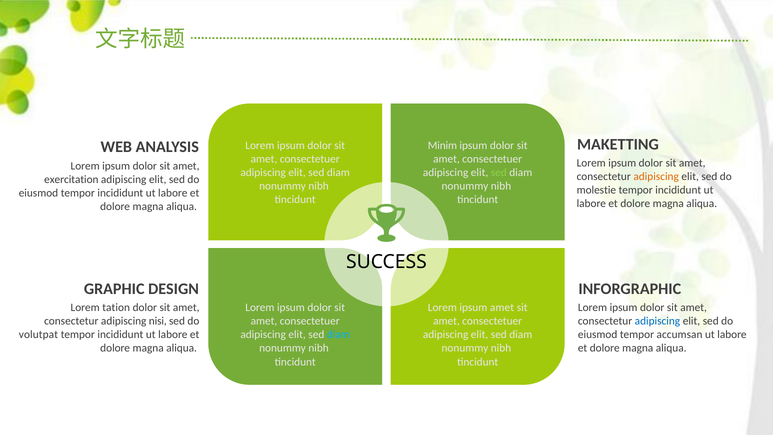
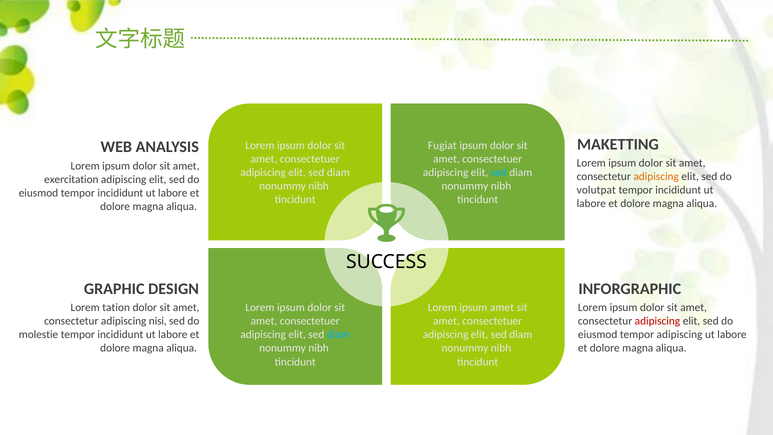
Minim: Minim -> Fugiat
sed at (499, 173) colour: light green -> light blue
molestie: molestie -> volutpat
adipiscing at (657, 321) colour: blue -> red
volutpat: volutpat -> molestie
tempor accumsan: accumsan -> adipiscing
